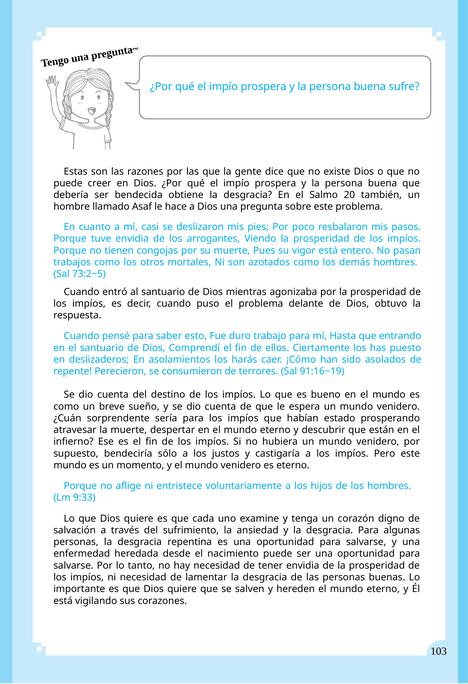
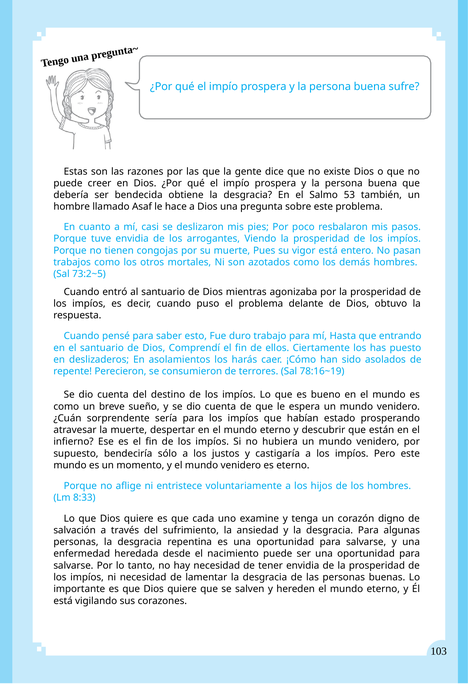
20: 20 -> 53
91:16~19: 91:16~19 -> 78:16~19
9:33: 9:33 -> 8:33
